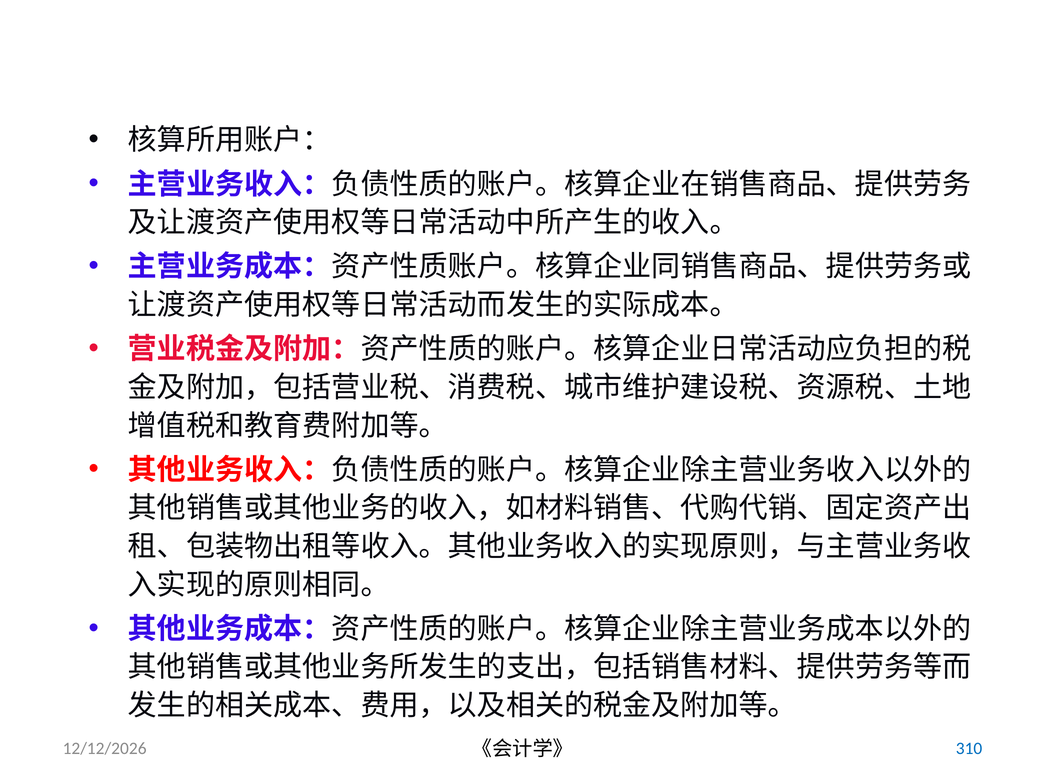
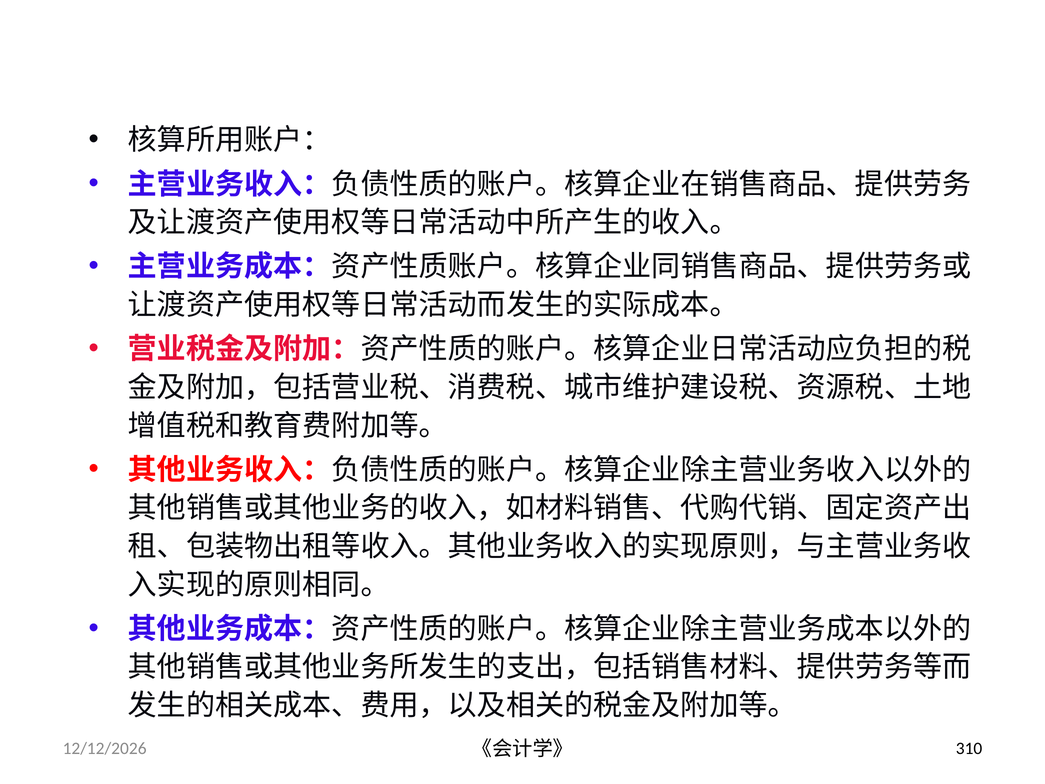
310 colour: blue -> black
